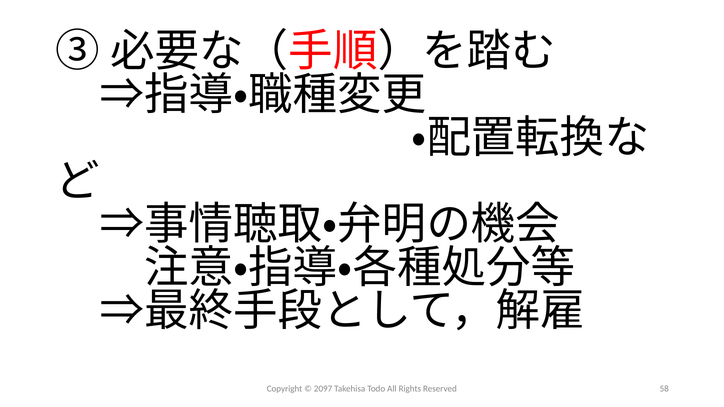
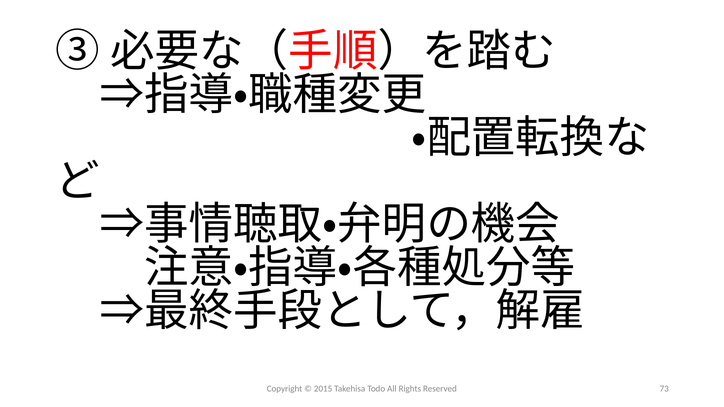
2097: 2097 -> 2015
58: 58 -> 73
